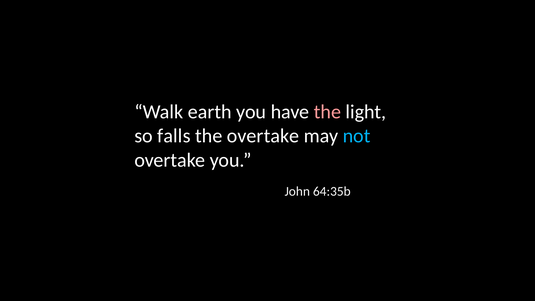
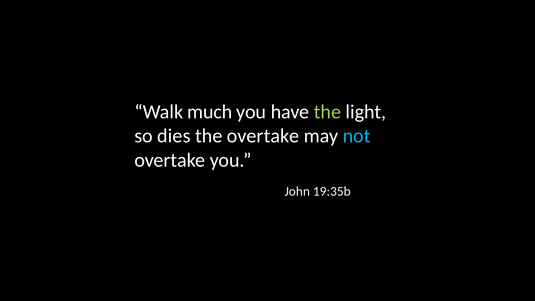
earth: earth -> much
the at (327, 112) colour: pink -> light green
falls: falls -> dies
64:35b: 64:35b -> 19:35b
